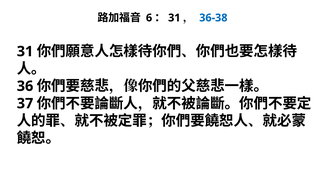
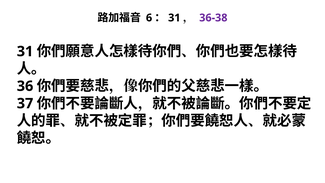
36-38 colour: blue -> purple
